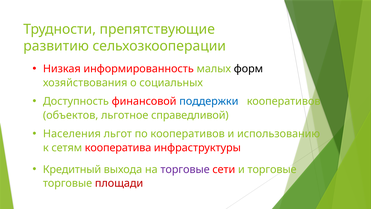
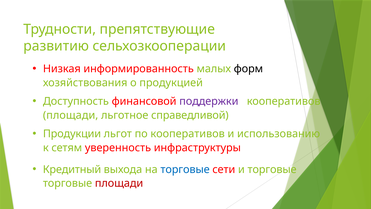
социальных: социальных -> продукцией
поддержки colour: blue -> purple
объектов at (71, 115): объектов -> площади
Населения: Населения -> Продукции
кооператива: кооператива -> уверенность
торговые at (185, 169) colour: purple -> blue
